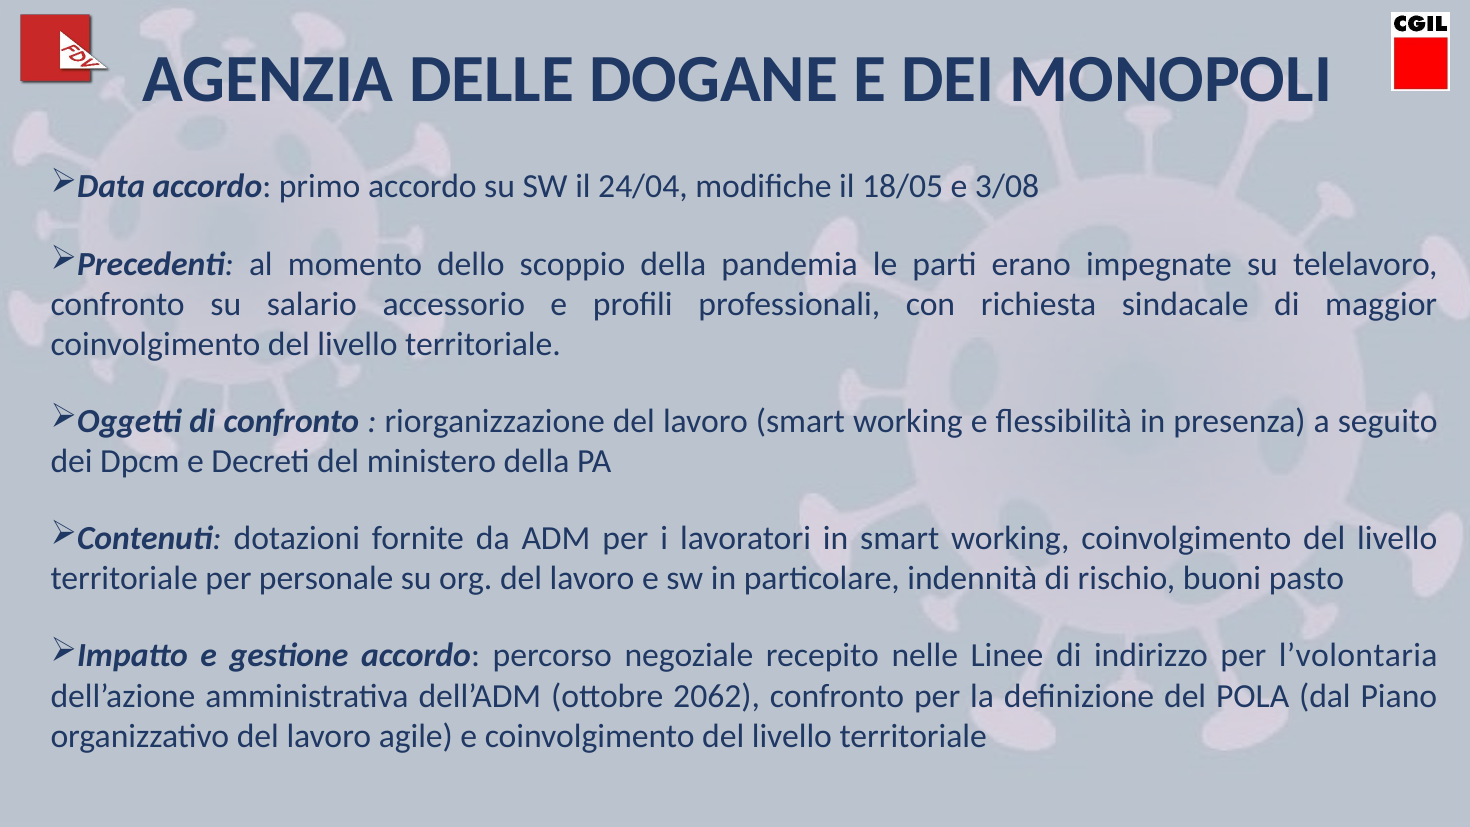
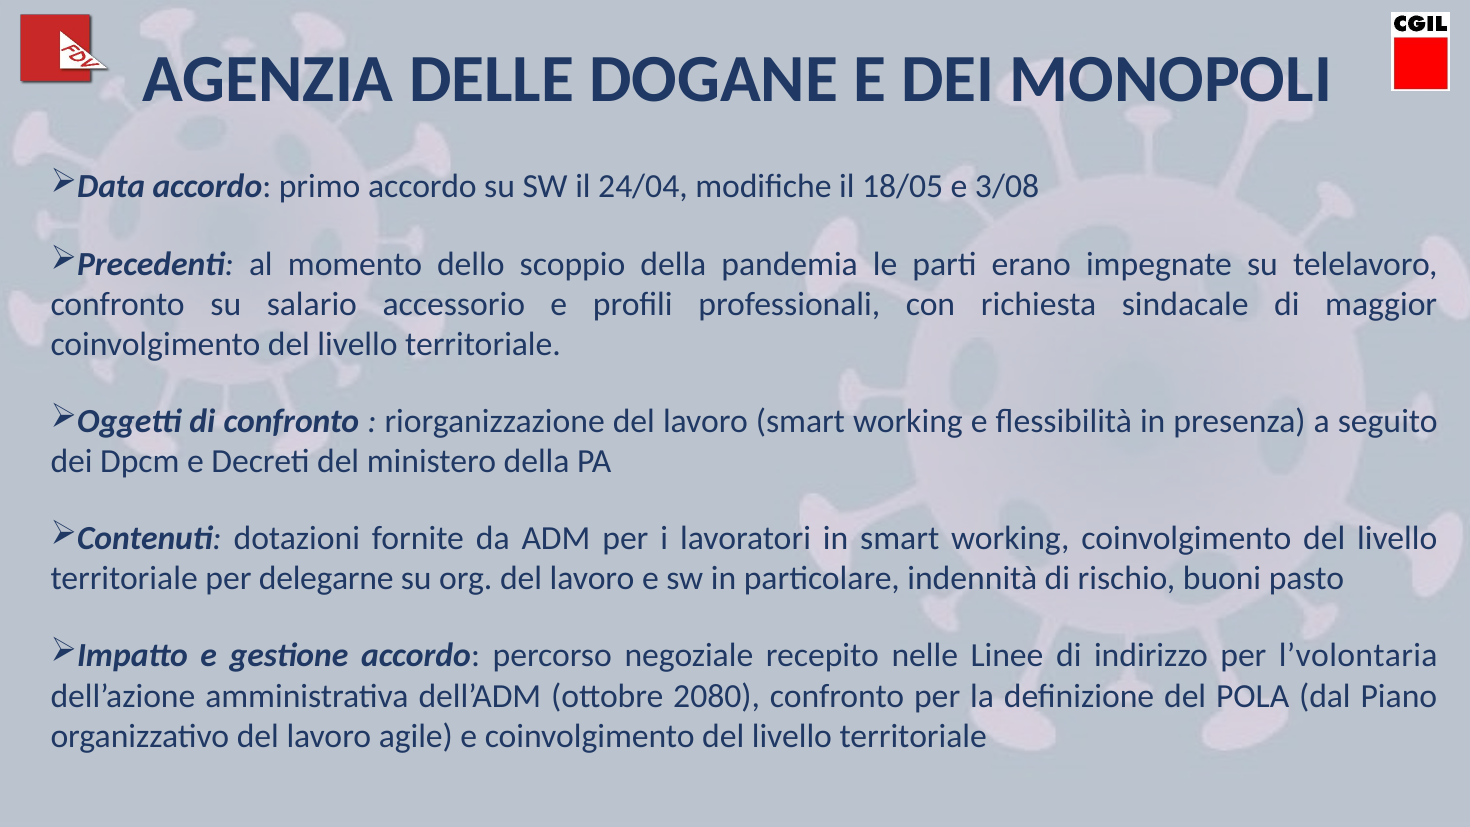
personale: personale -> delegarne
2062: 2062 -> 2080
